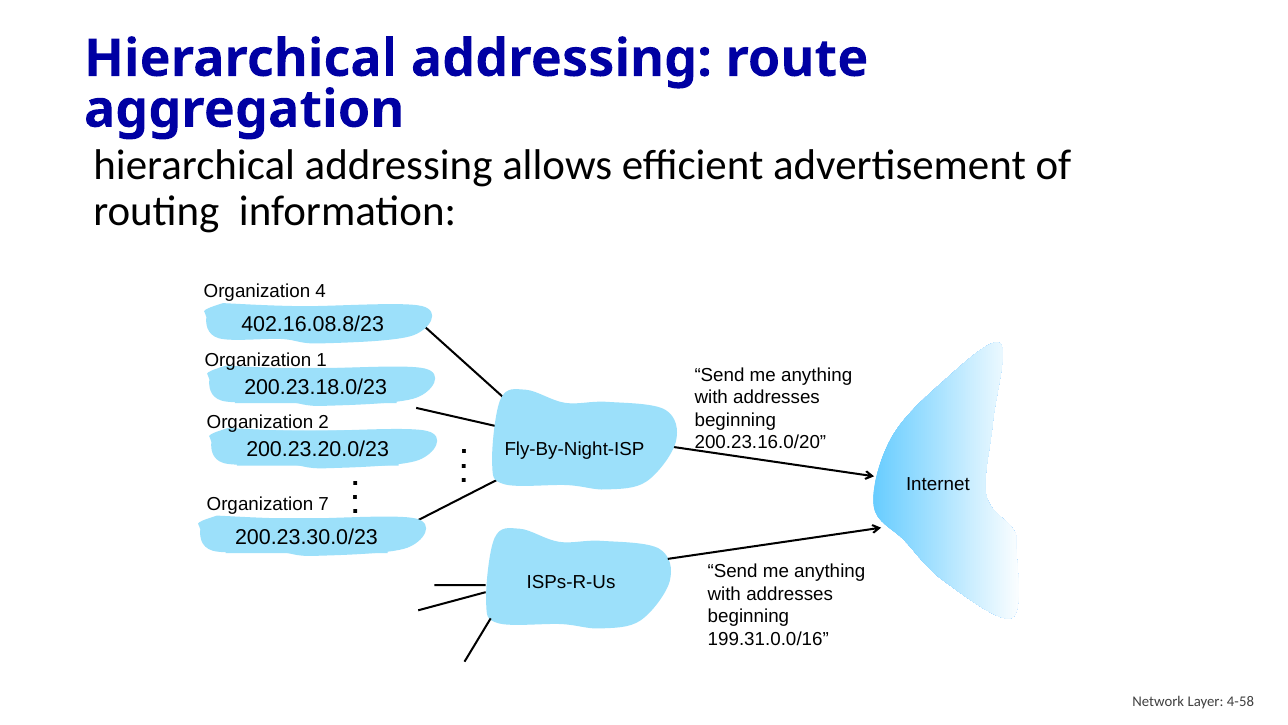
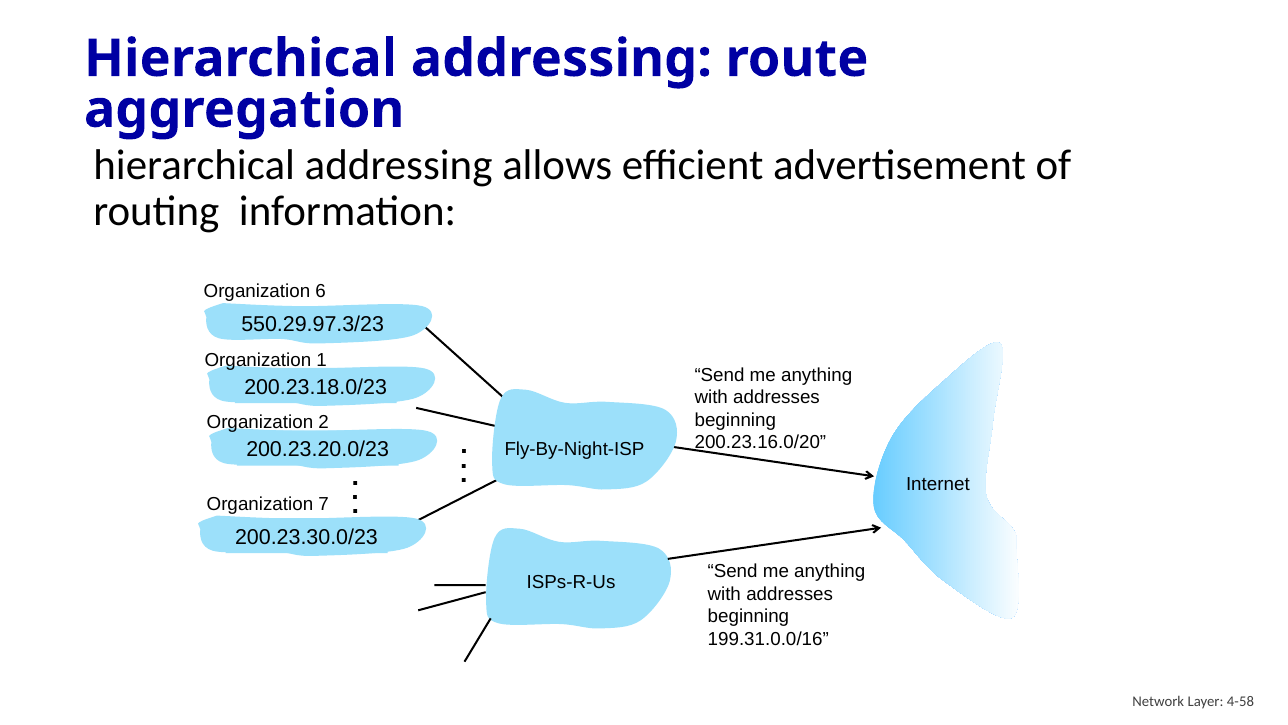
4: 4 -> 6
402.16.08.8/23: 402.16.08.8/23 -> 550.29.97.3/23
